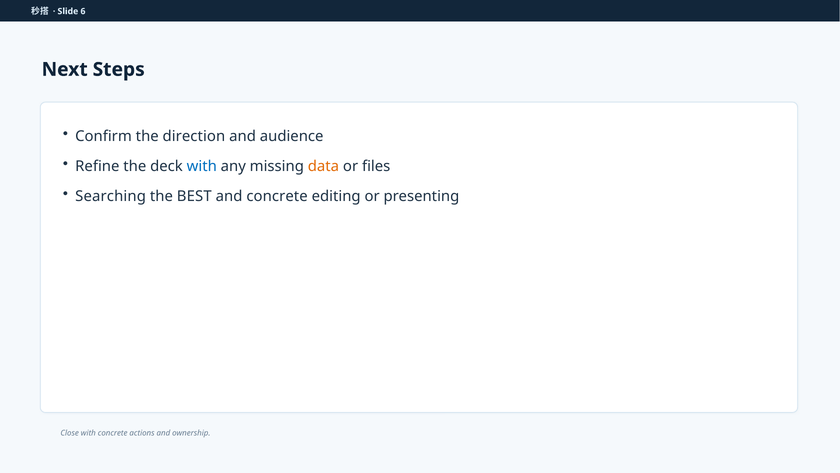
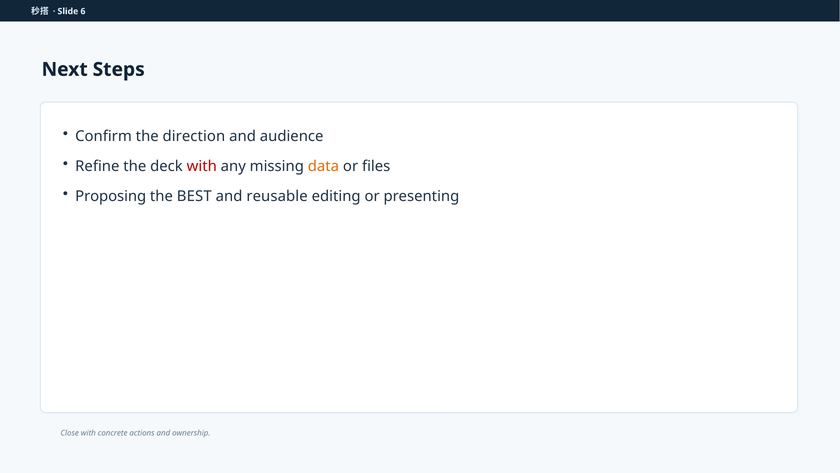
with at (202, 166) colour: blue -> red
Searching: Searching -> Proposing
and concrete: concrete -> reusable
